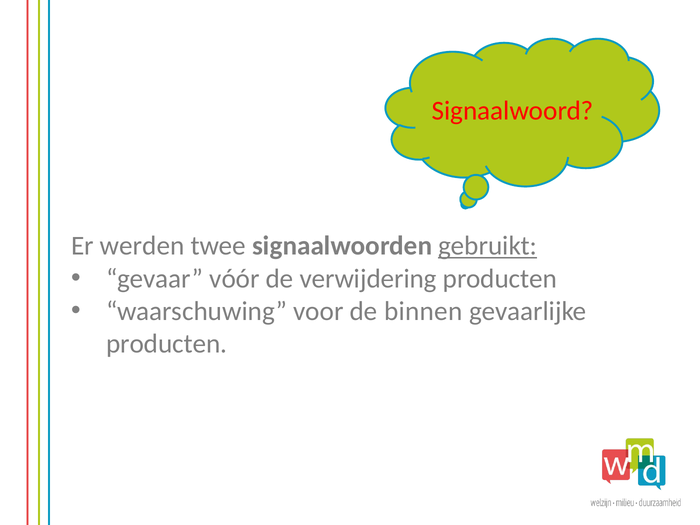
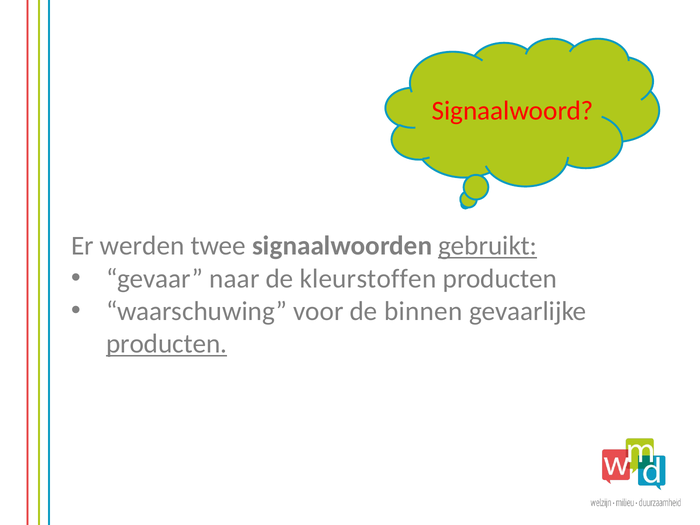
vóór: vóór -> naar
verwijdering: verwijdering -> kleurstoffen
producten at (167, 344) underline: none -> present
